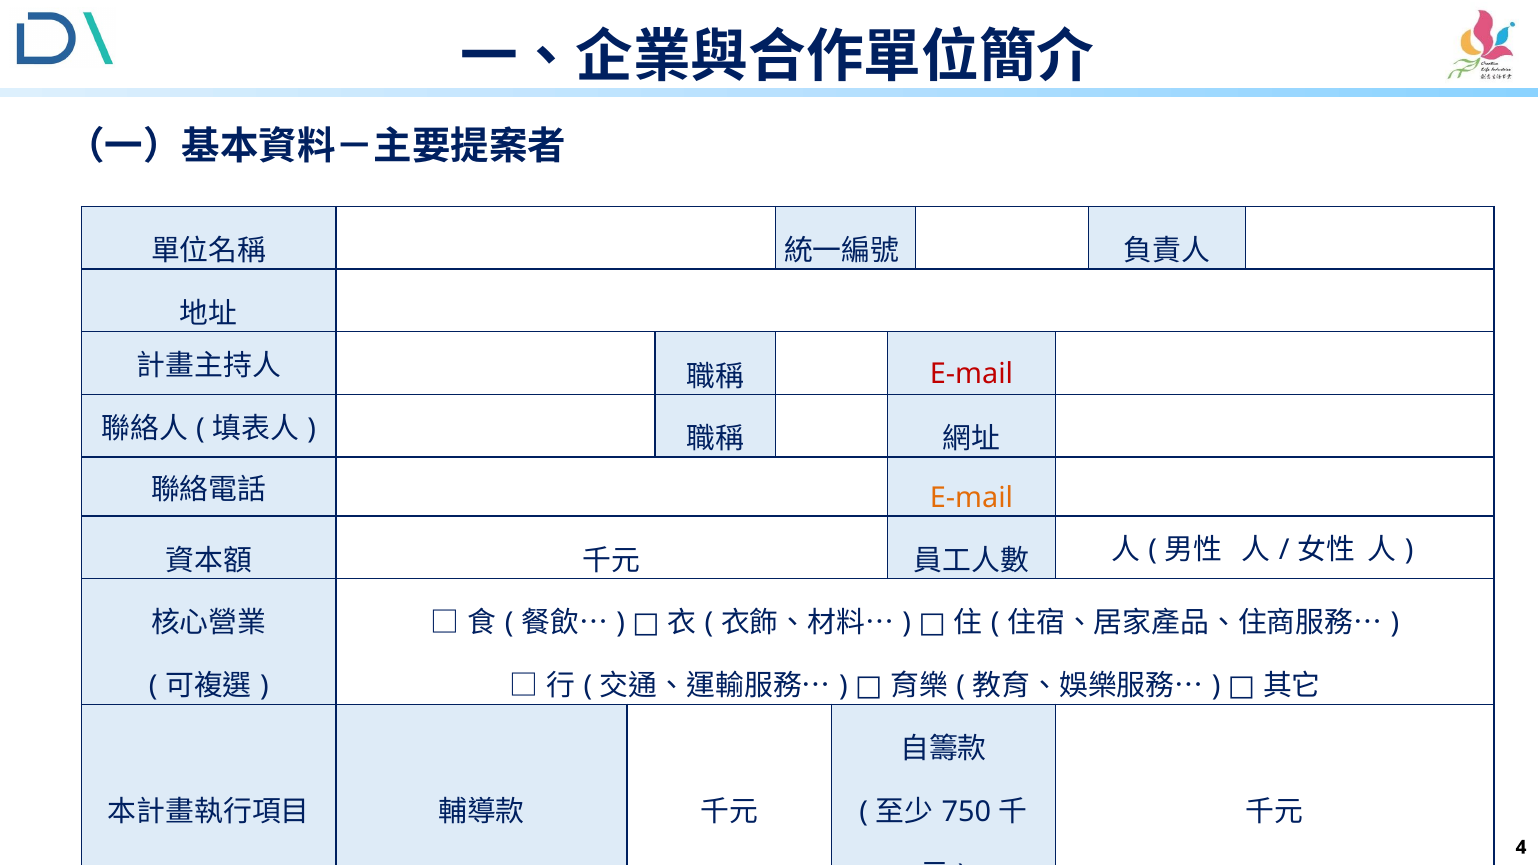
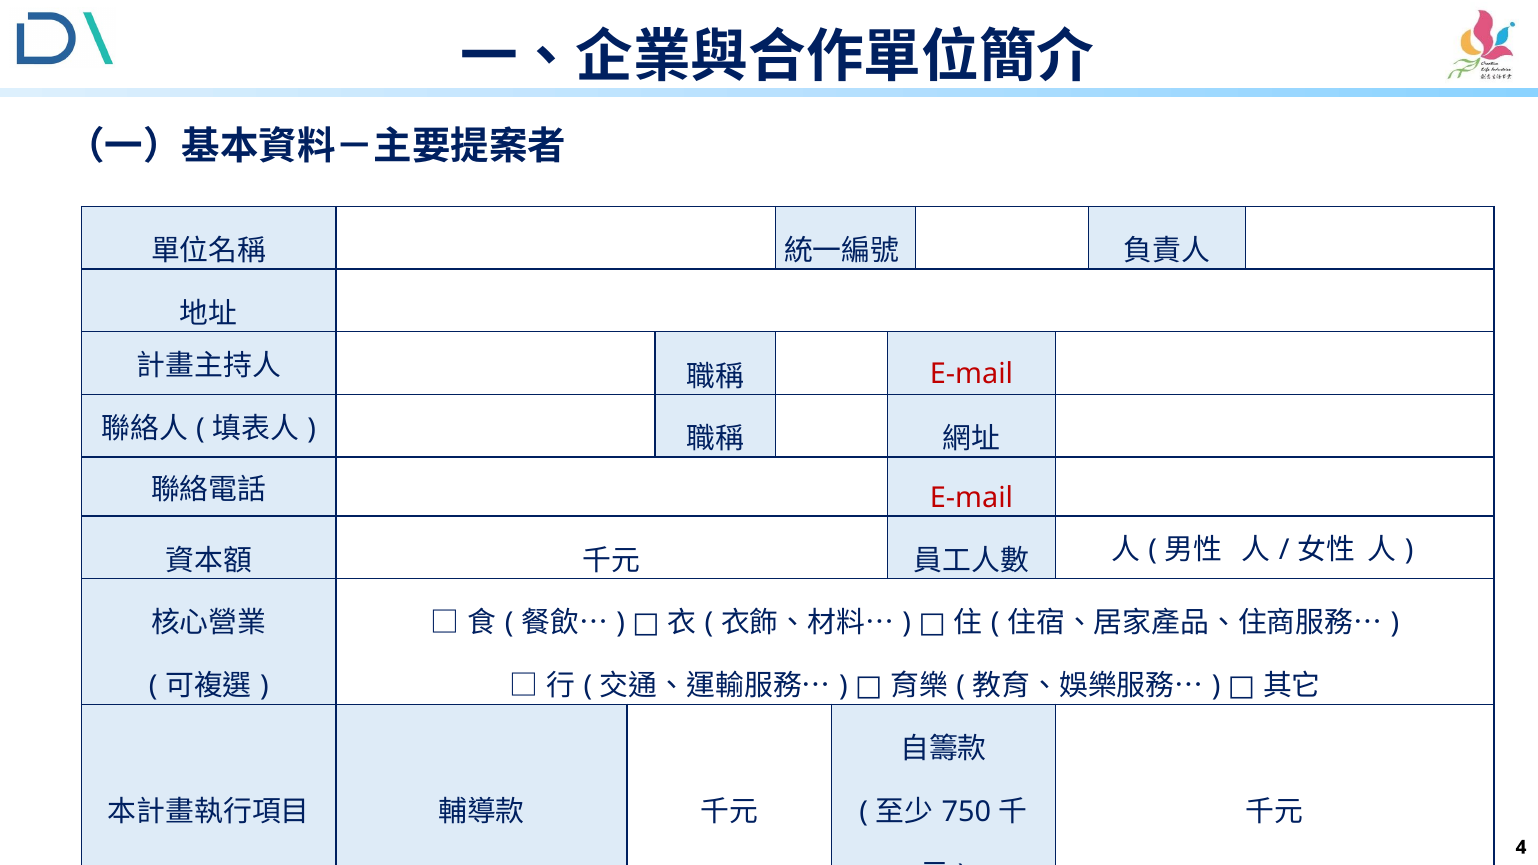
E-mail at (972, 498) colour: orange -> red
